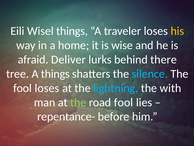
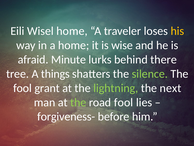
Wisel things: things -> home
Deliver: Deliver -> Minute
silence colour: light blue -> light green
fool loses: loses -> grant
lightning colour: light blue -> light green
with: with -> next
repentance-: repentance- -> forgiveness-
